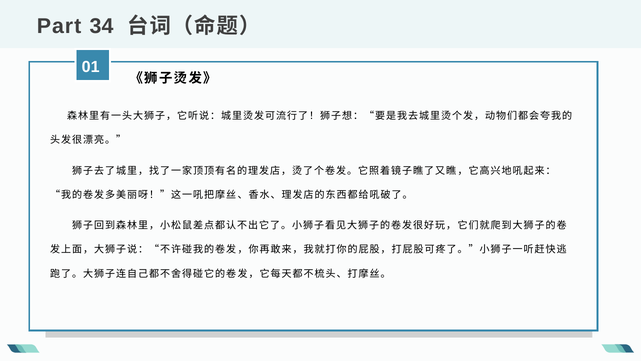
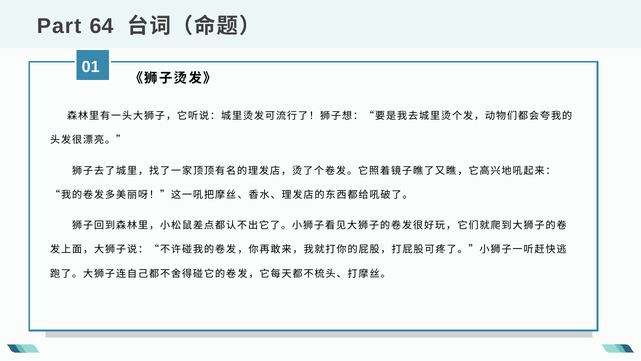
34: 34 -> 64
